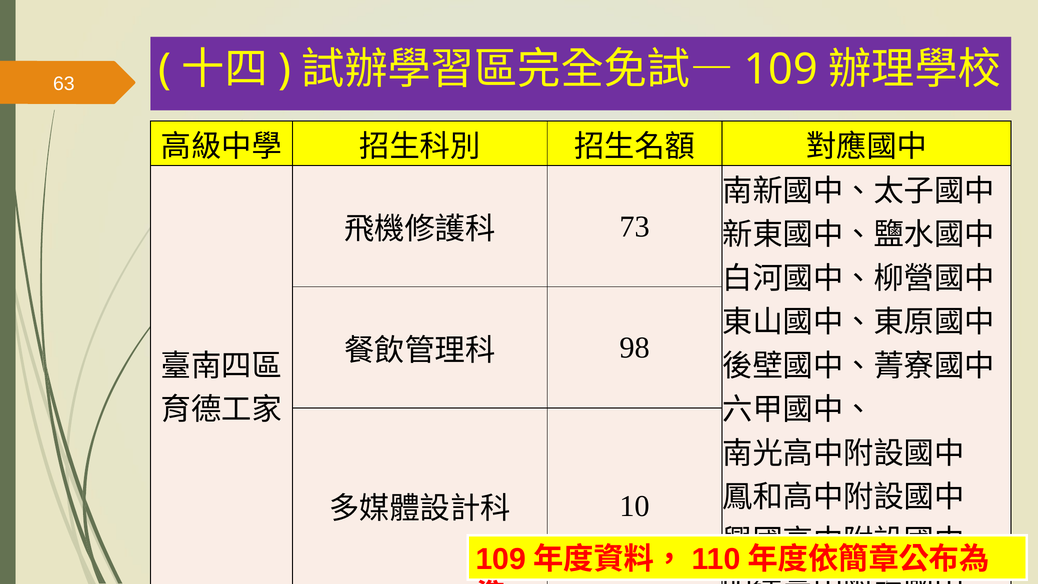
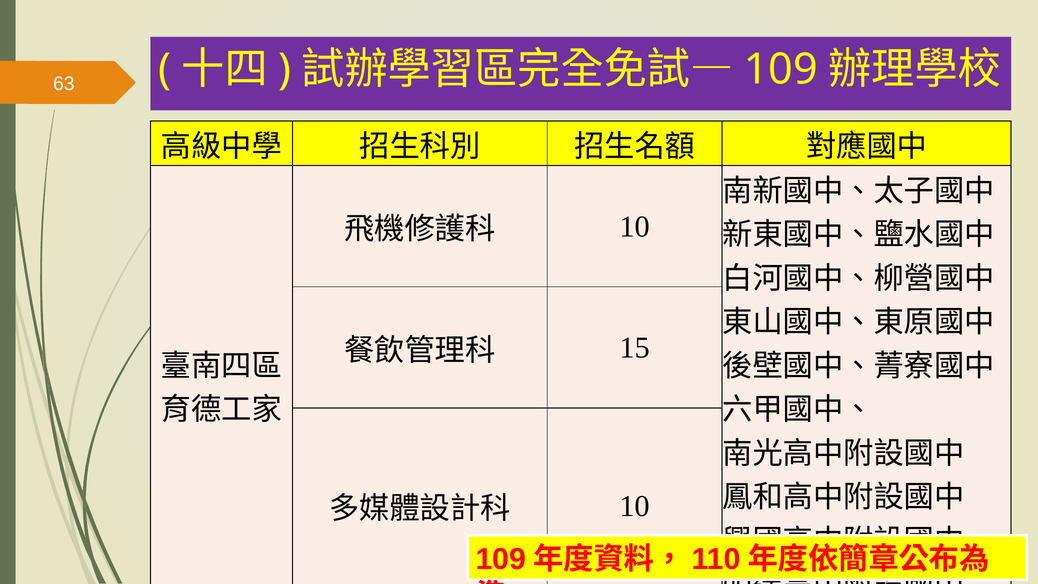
73 at (635, 227): 73 -> 10
98: 98 -> 15
